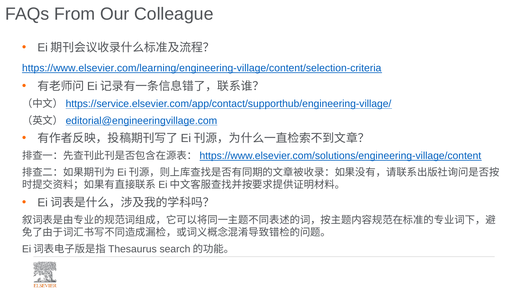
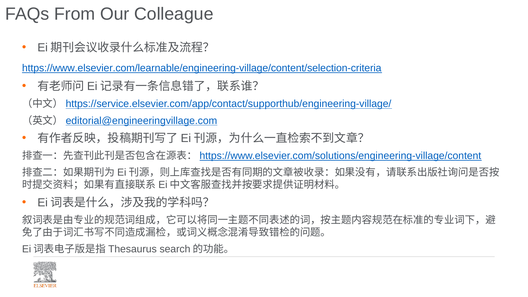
https://www.elsevier.com/learning/engineering-village/content/selection-criteria: https://www.elsevier.com/learning/engineering-village/content/selection-criteria -> https://www.elsevier.com/learnable/engineering-village/content/selection-criteria
